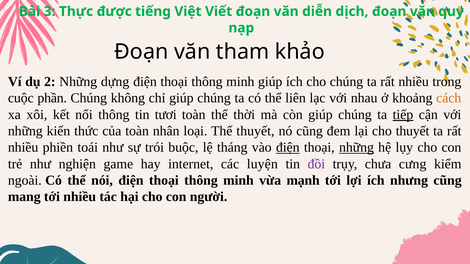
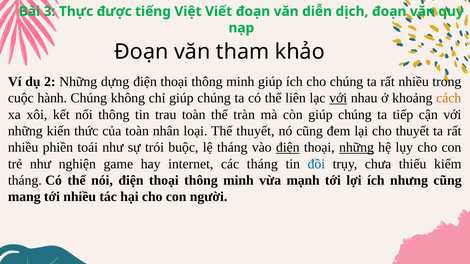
phần: phần -> hành
với at (338, 98) underline: none -> present
tươi: tươi -> trau
thời: thời -> tràn
tiếp underline: present -> none
các luyện: luyện -> tháng
đồi colour: purple -> blue
cưng: cưng -> thiếu
ngoài at (25, 181): ngoài -> tháng
